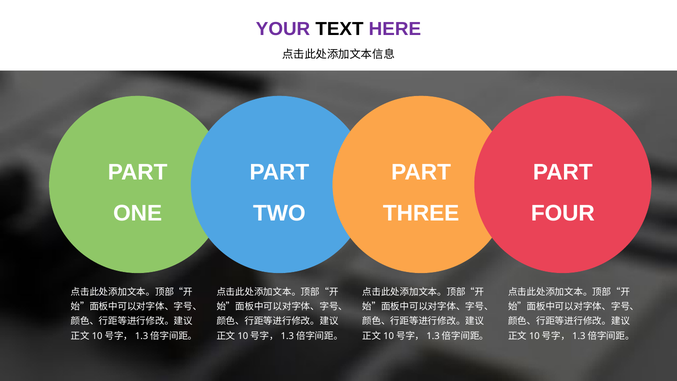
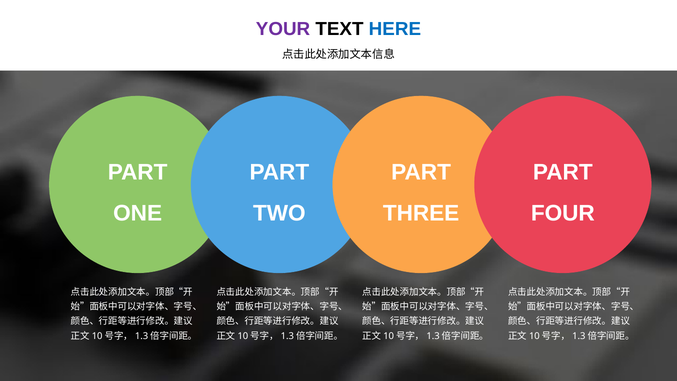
HERE colour: purple -> blue
